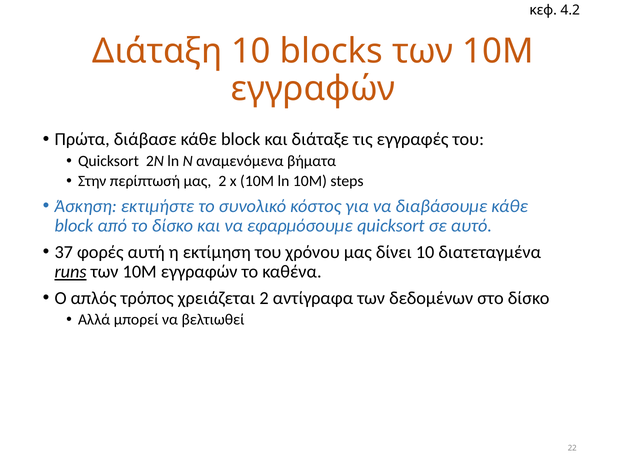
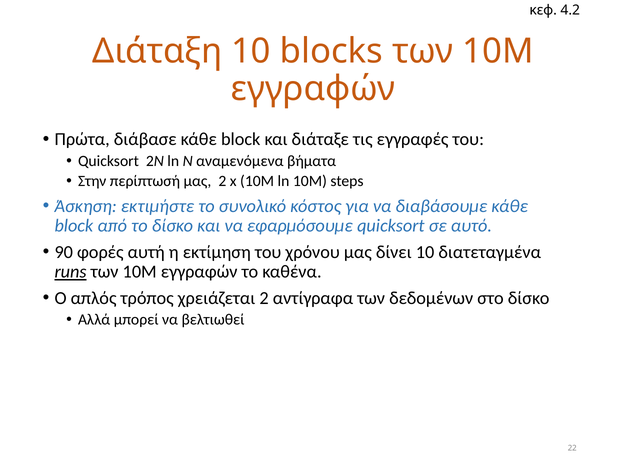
37: 37 -> 90
